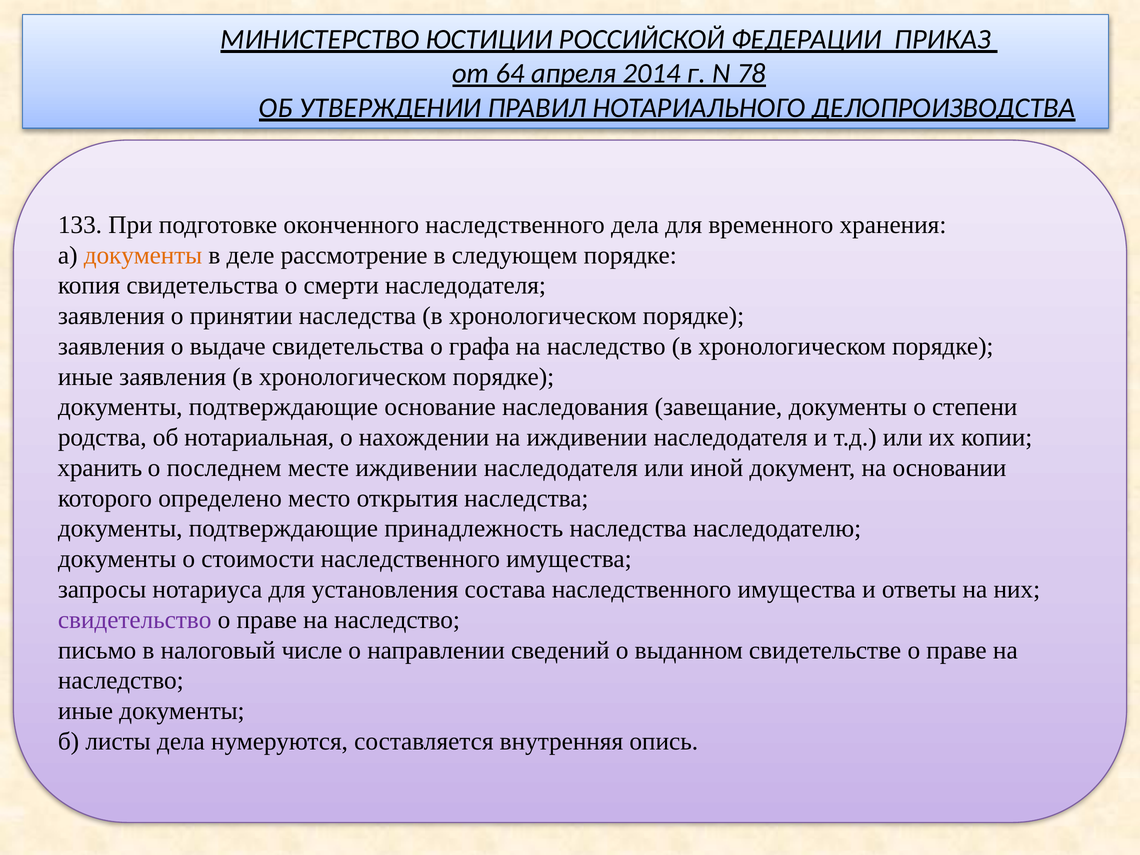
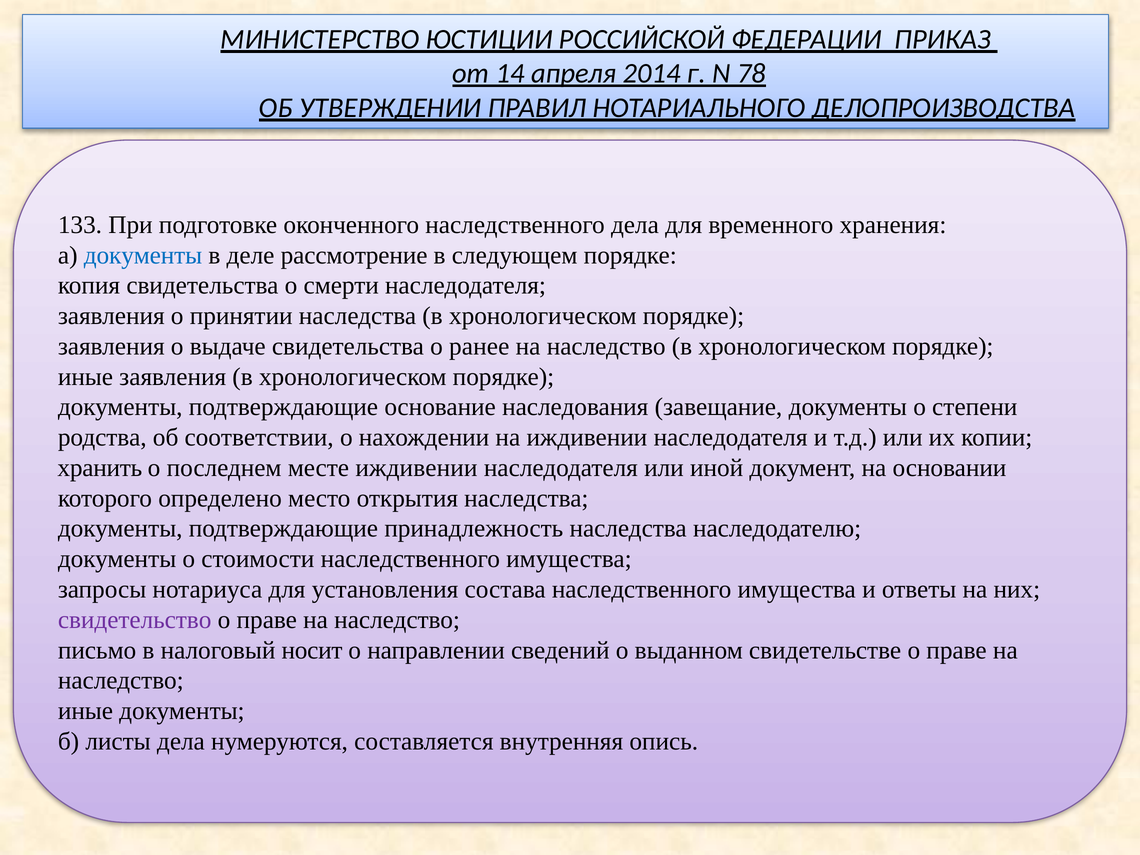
64: 64 -> 14
документы at (143, 255) colour: orange -> blue
графа: графа -> ранее
нотариальная: нотариальная -> соответствии
числе: числе -> носит
